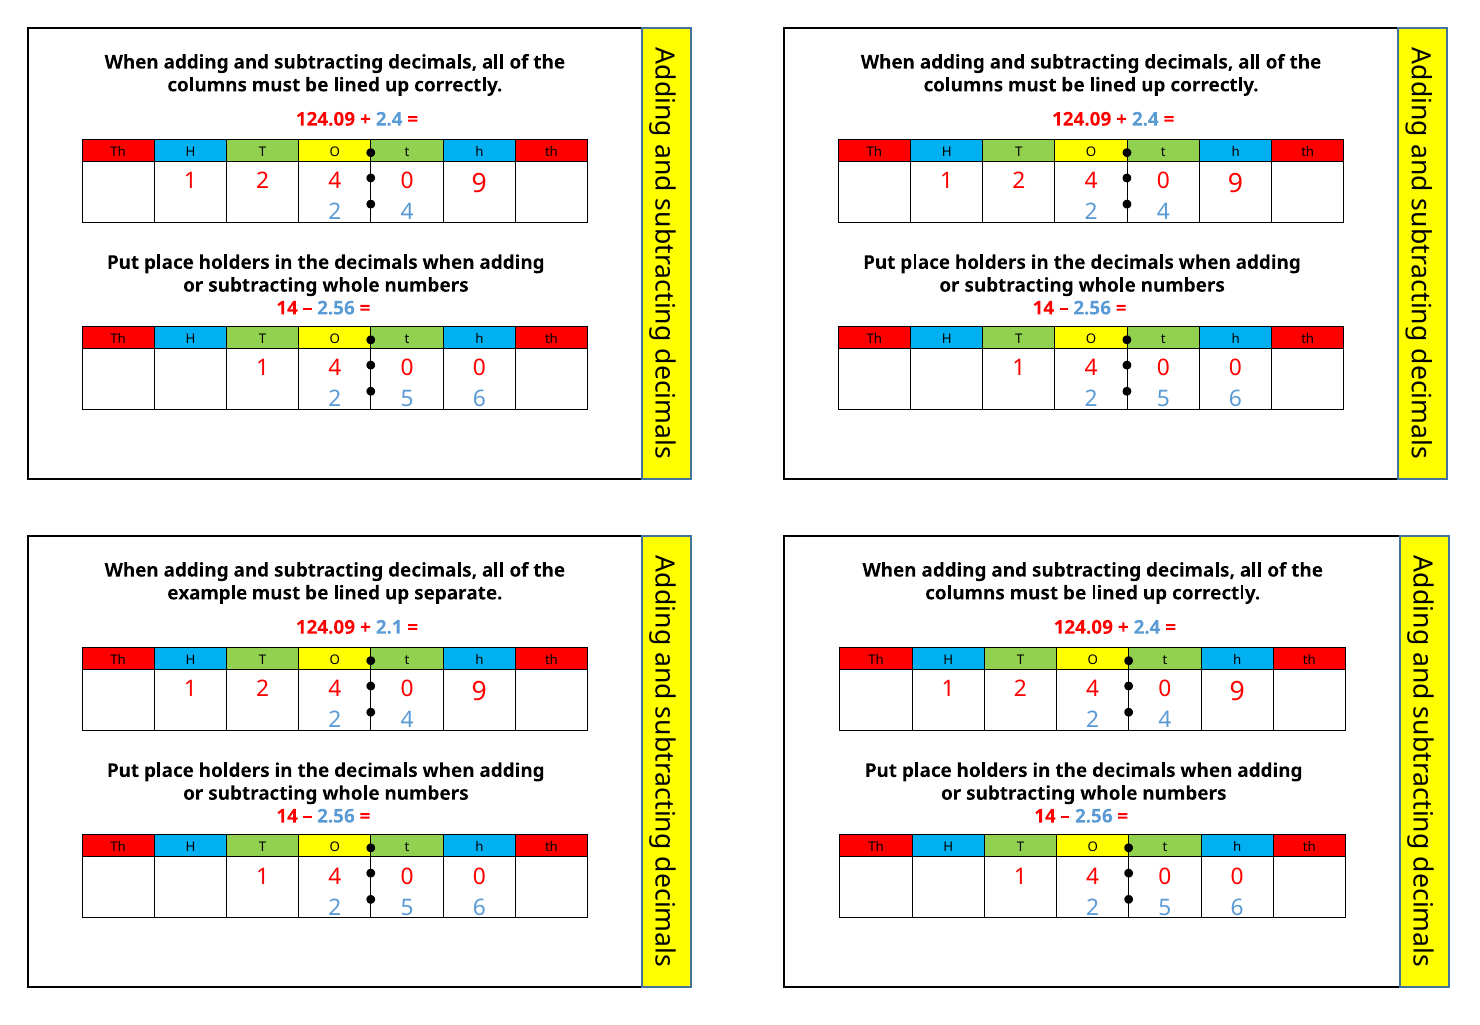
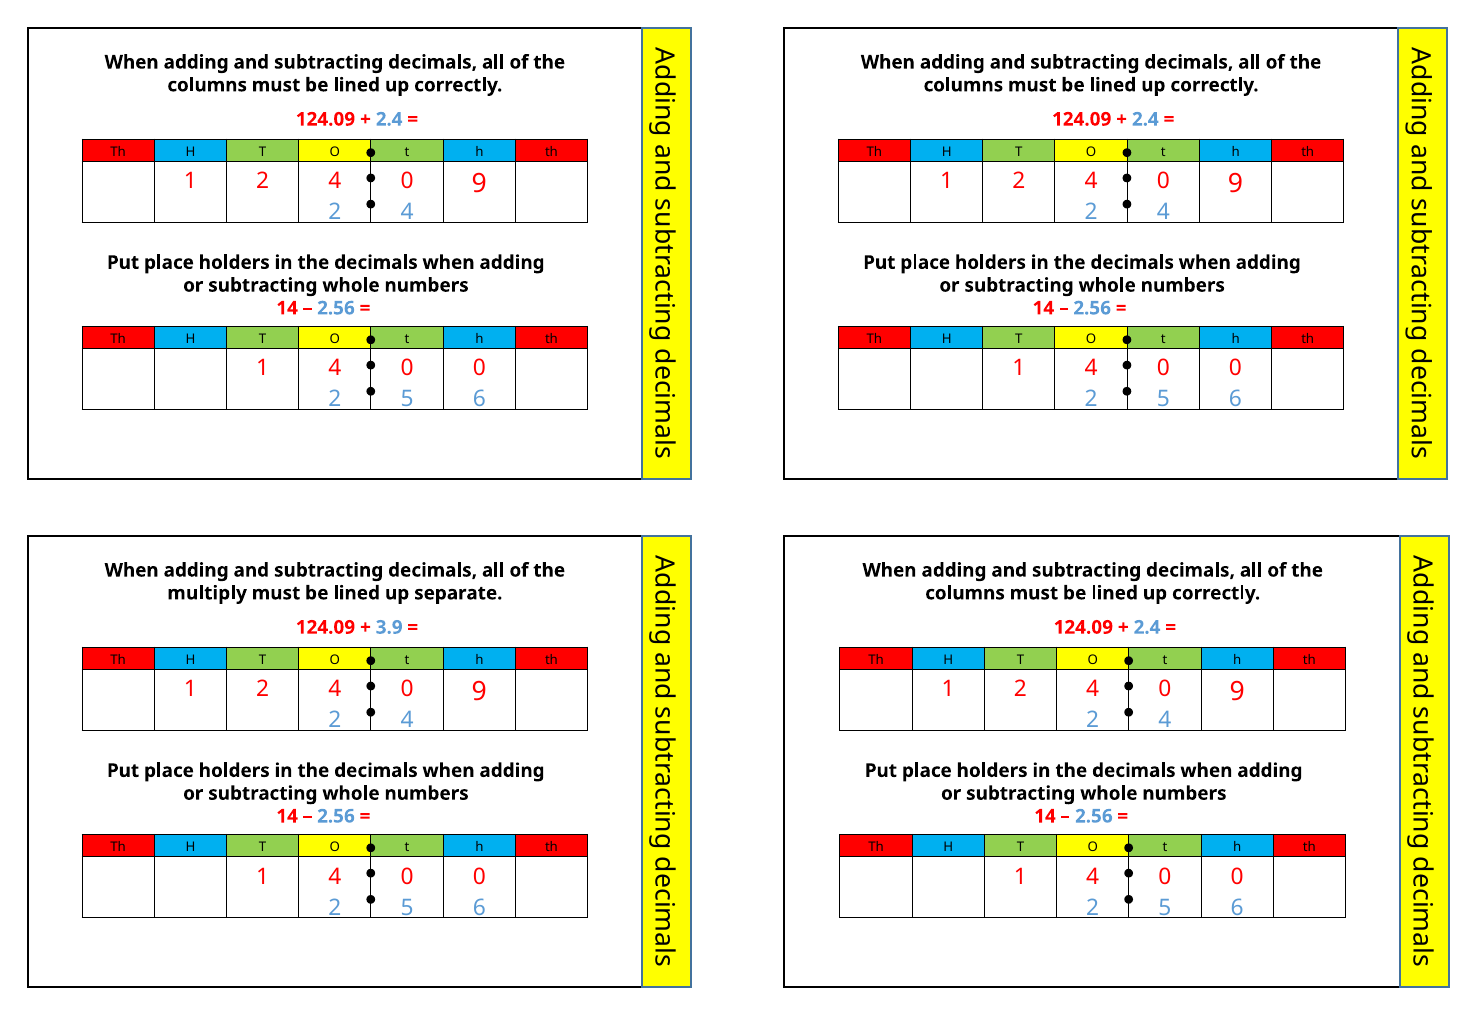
example: example -> multiply
2.1: 2.1 -> 3.9
